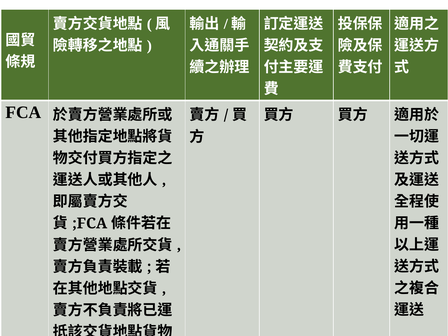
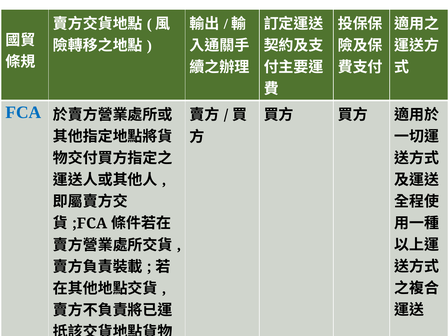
FCA colour: black -> blue
